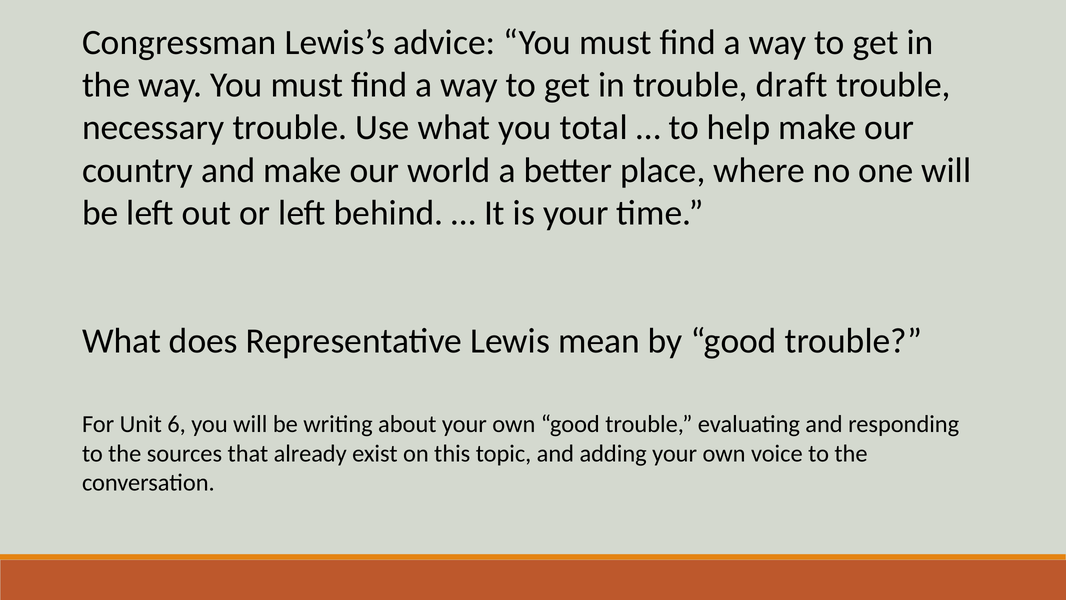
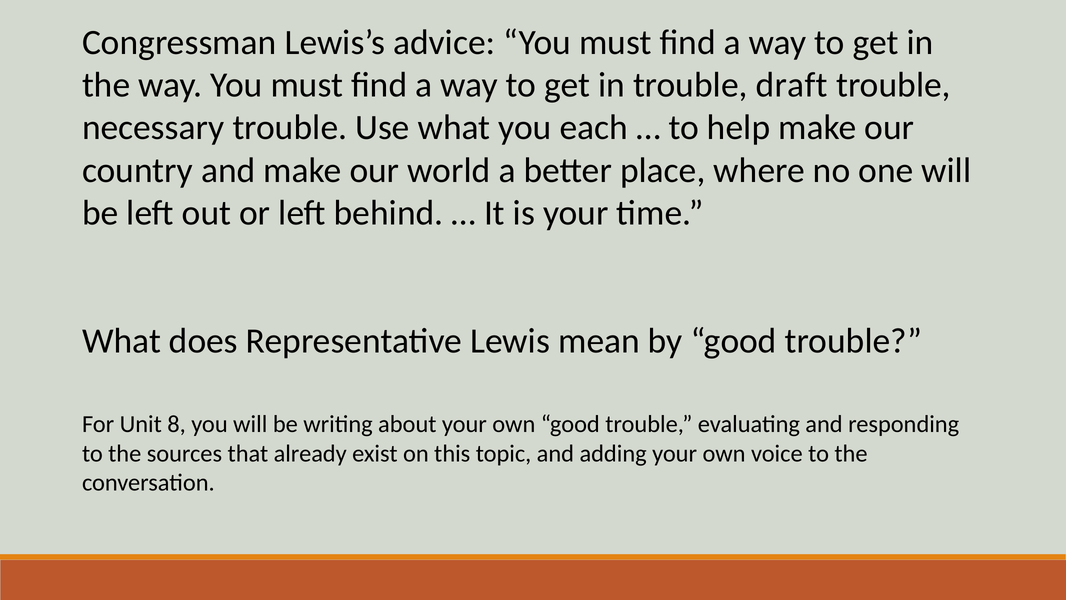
total: total -> each
6: 6 -> 8
